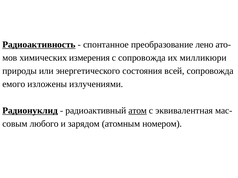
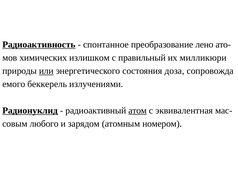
измерения: измерения -> излишком
с сопровожда: сопровожда -> правильный
или underline: none -> present
всей: всей -> доза
изложены: изложены -> беккерель
